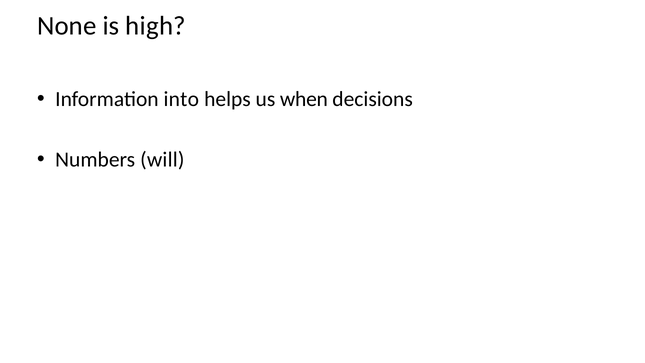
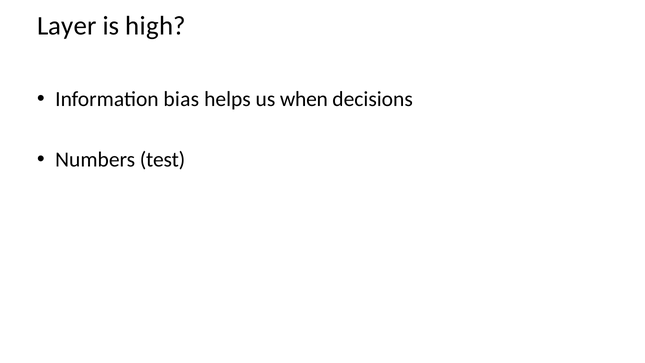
None: None -> Layer
into: into -> bias
will: will -> test
